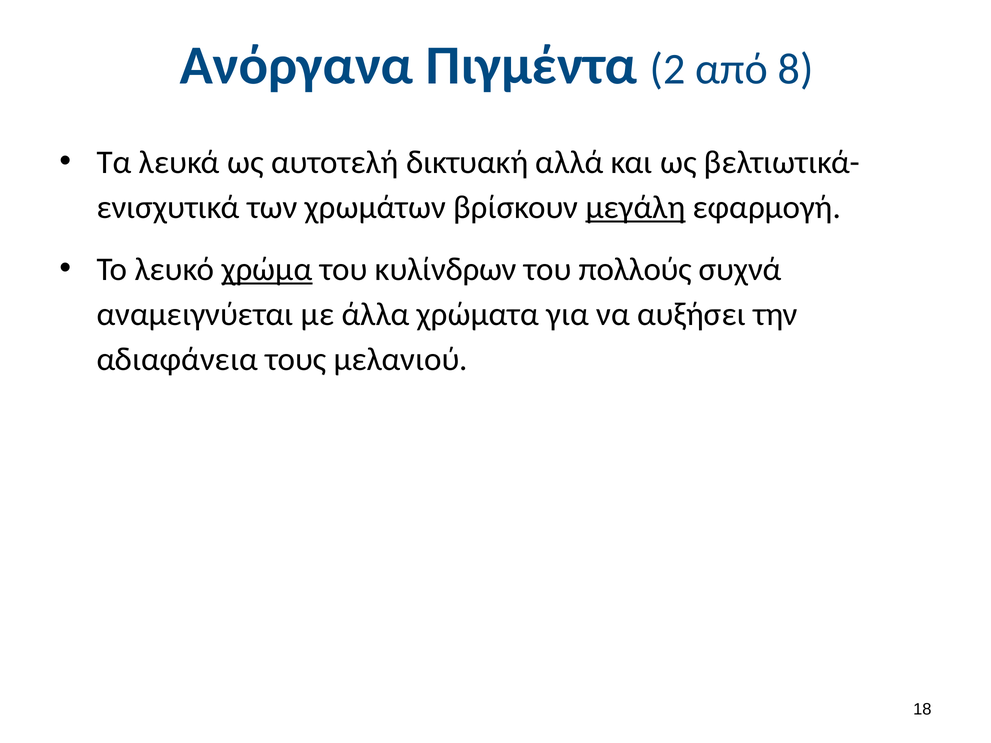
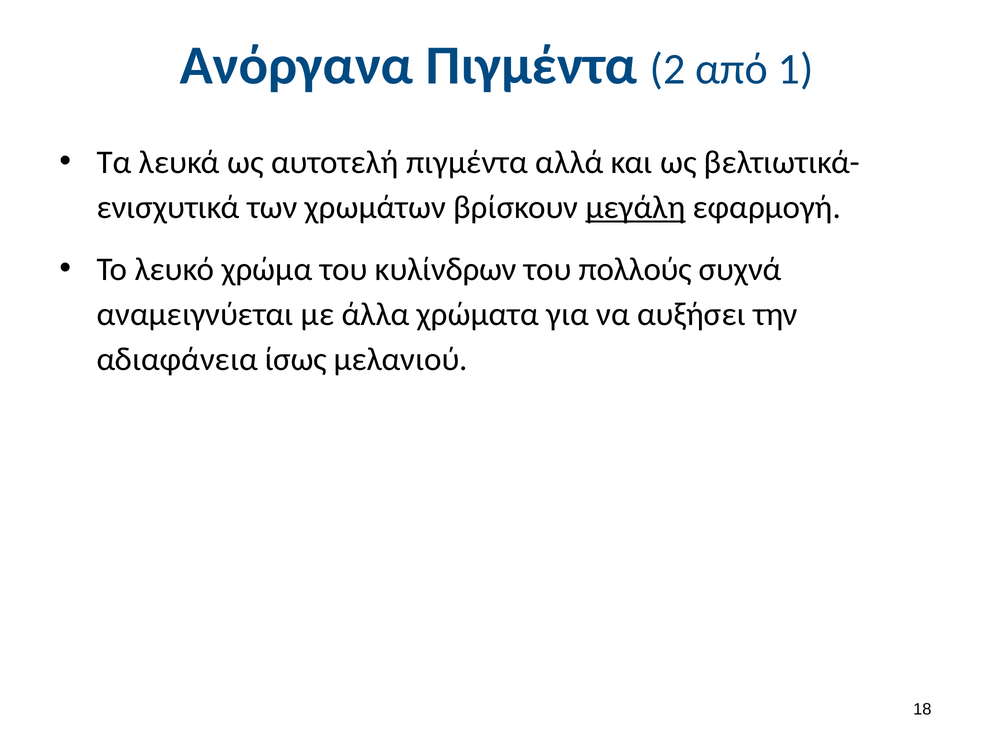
8: 8 -> 1
αυτοτελή δικτυακή: δικτυακή -> πιγμέντα
χρώμα underline: present -> none
τους: τους -> ίσως
